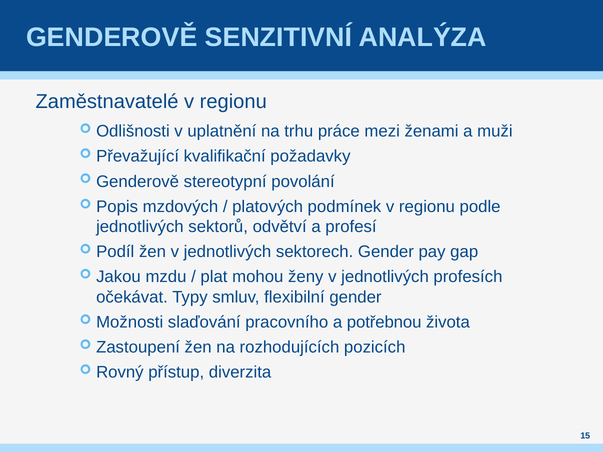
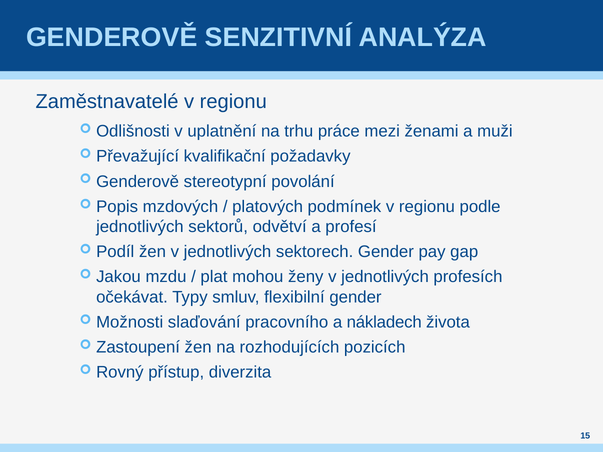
potřebnou: potřebnou -> nákladech
